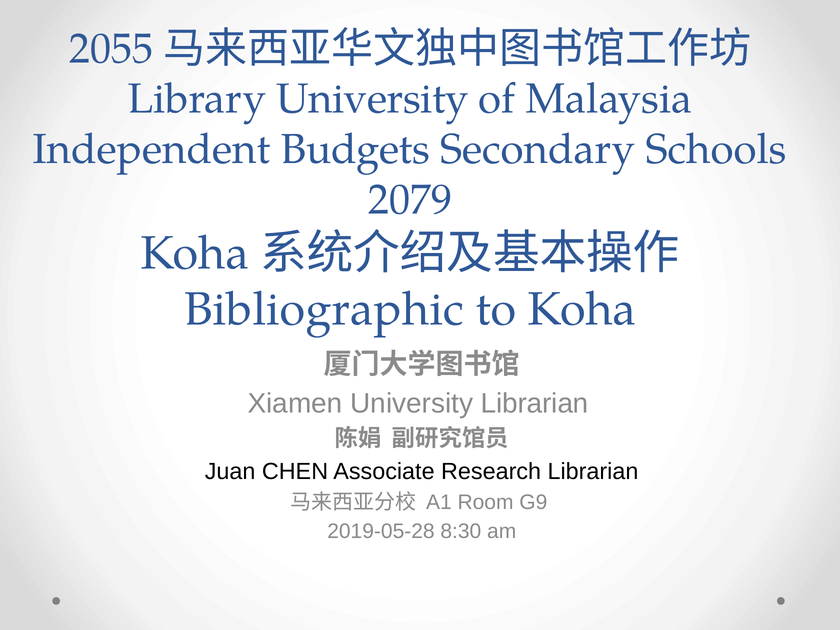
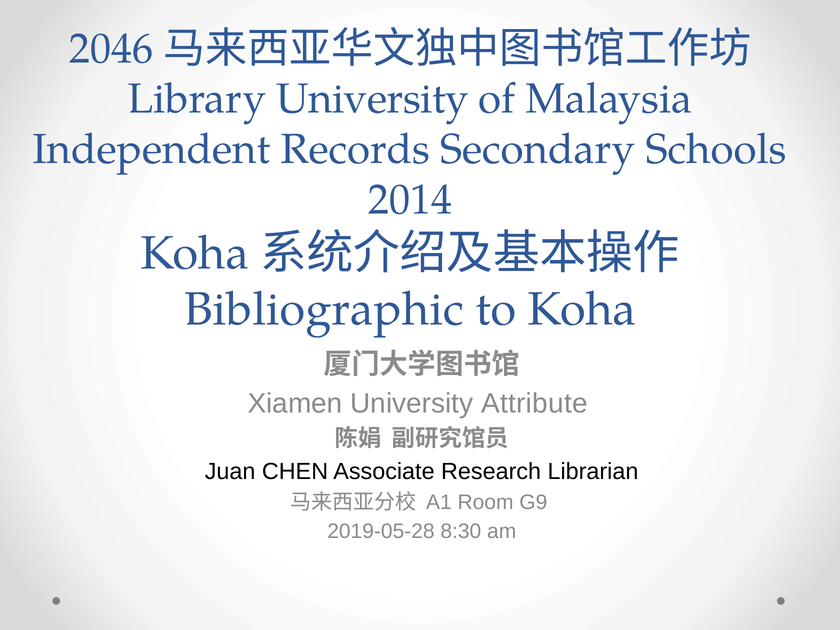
2055: 2055 -> 2046
Budgets: Budgets -> Records
2079: 2079 -> 2014
University Librarian: Librarian -> Attribute
